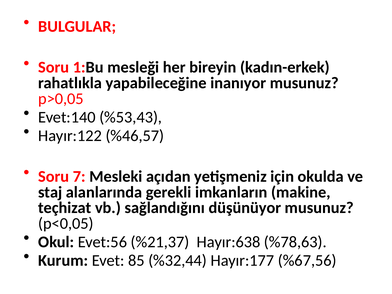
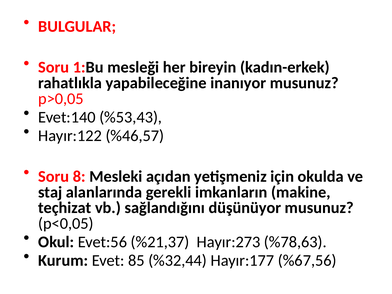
7: 7 -> 8
Hayır:638: Hayır:638 -> Hayır:273
